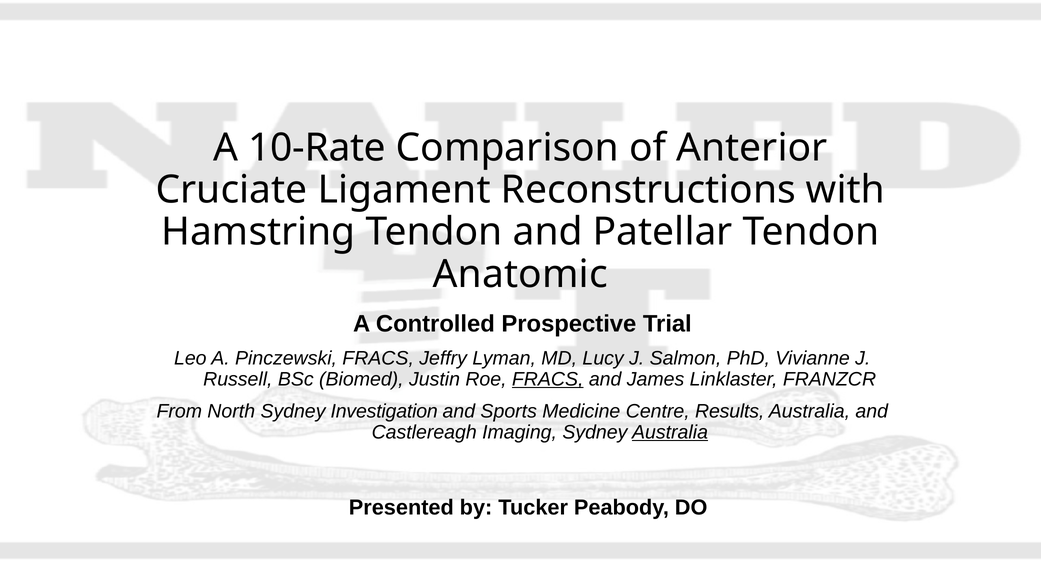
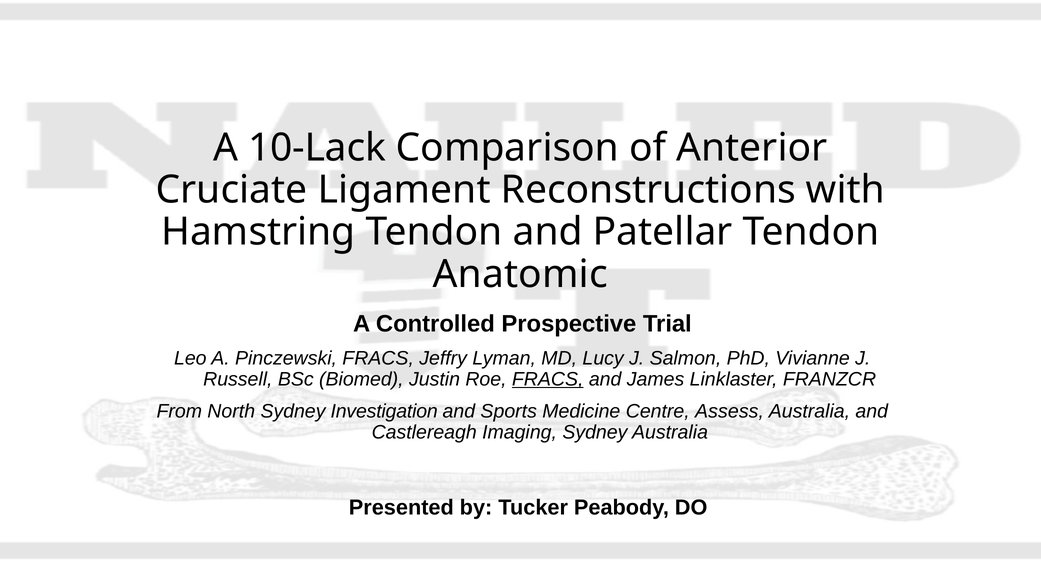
10-Rate: 10-Rate -> 10-Lack
Results: Results -> Assess
Australia at (670, 433) underline: present -> none
